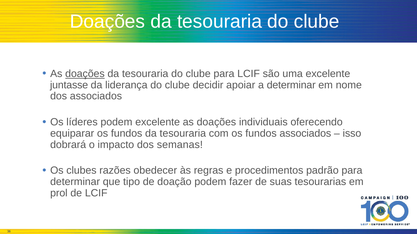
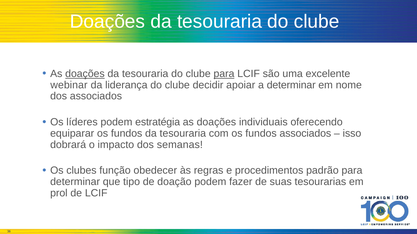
para at (224, 74) underline: none -> present
juntasse: juntasse -> webinar
podem excelente: excelente -> estratégia
razões: razões -> função
